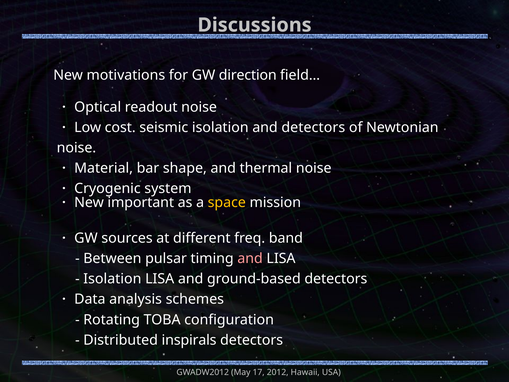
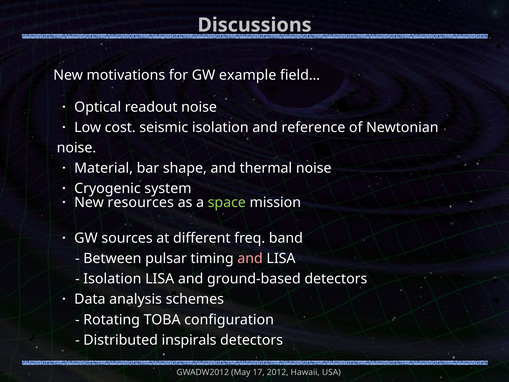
direction: direction -> example
and detectors: detectors -> reference
important: important -> resources
space colour: yellow -> light green
